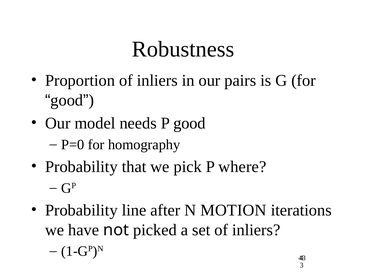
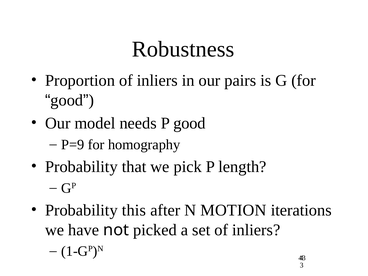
P=0: P=0 -> P=9
where: where -> length
line: line -> this
